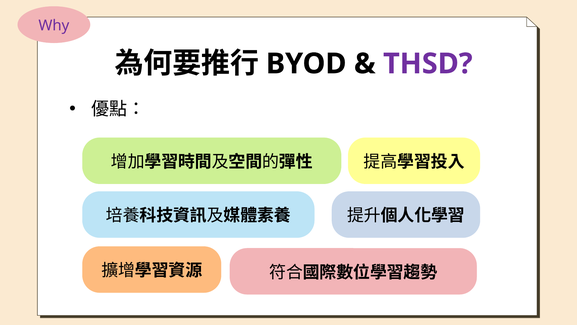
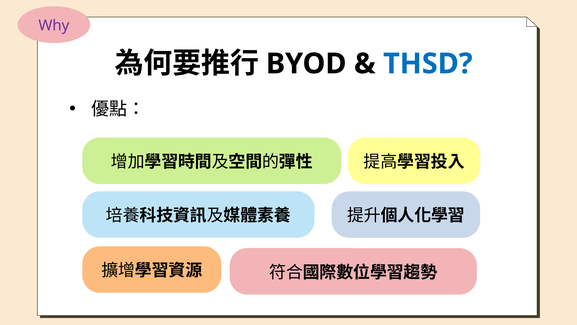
THSD colour: purple -> blue
